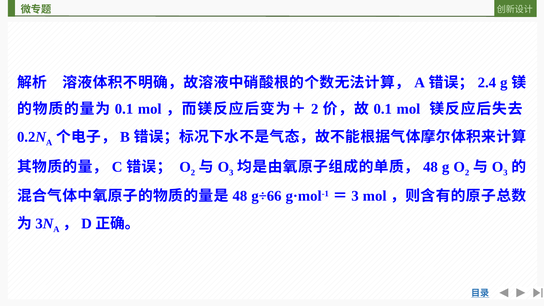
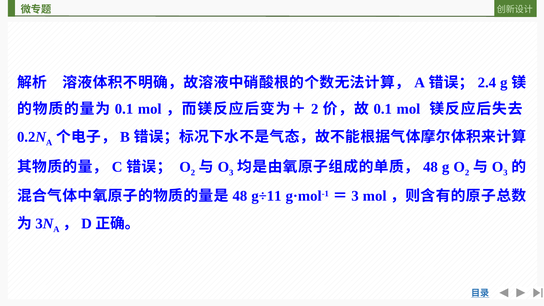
g÷66: g÷66 -> g÷11
